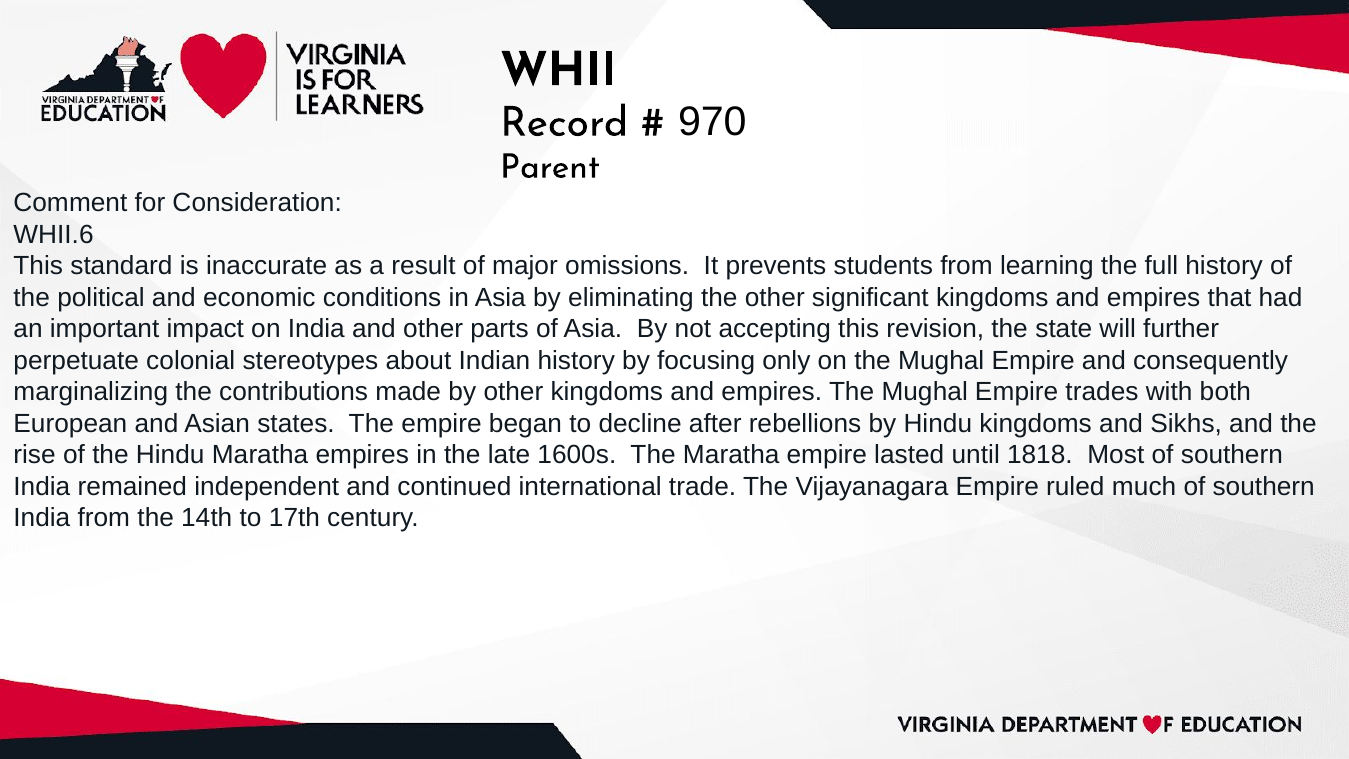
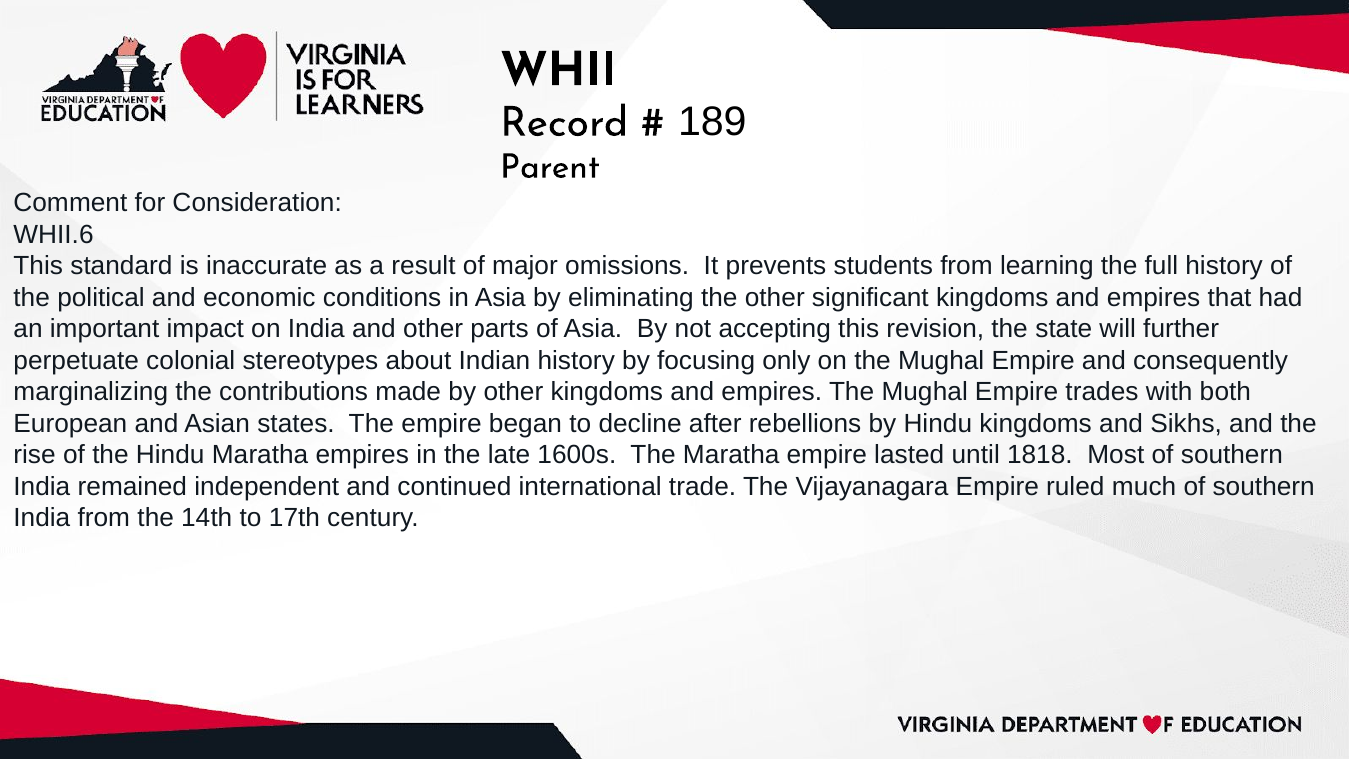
970: 970 -> 189
